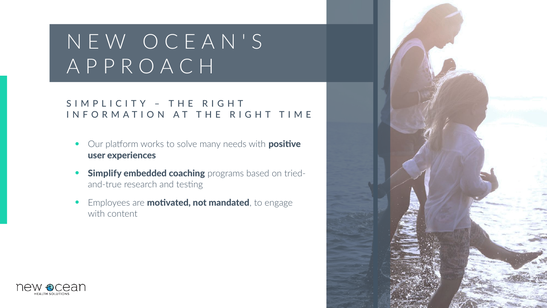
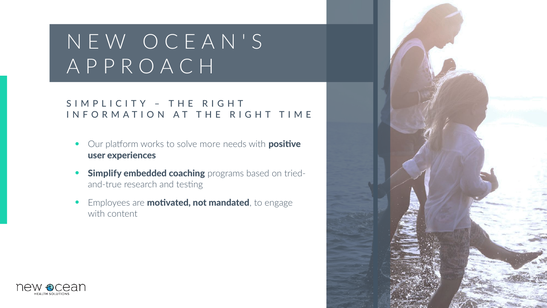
many: many -> more
